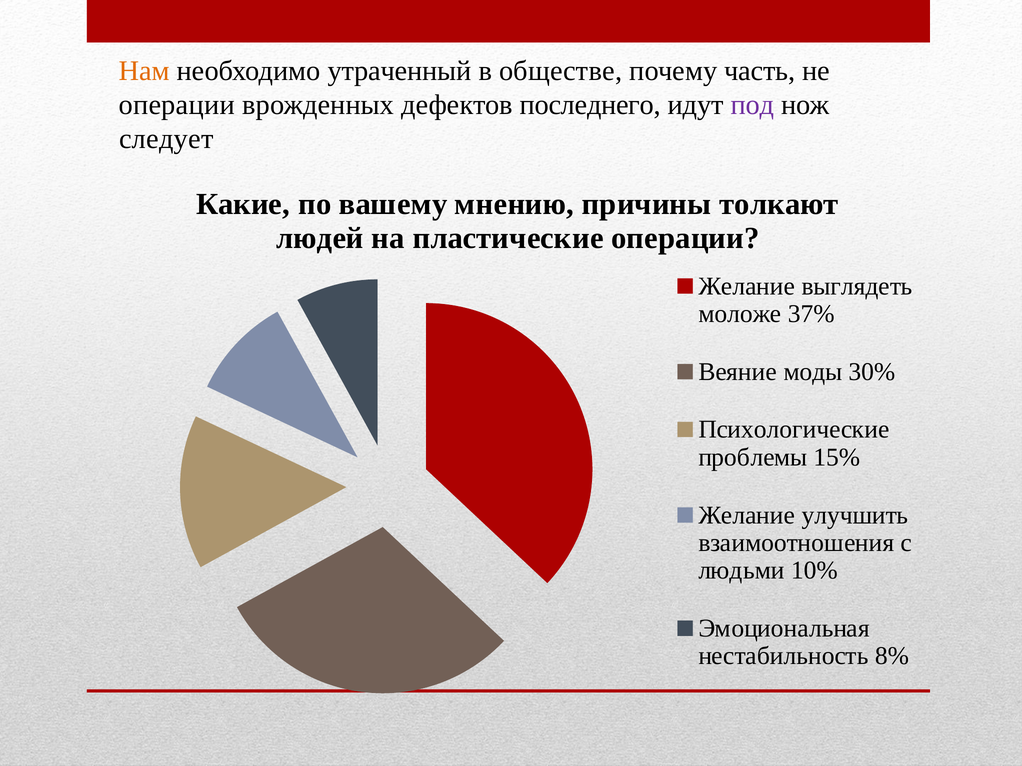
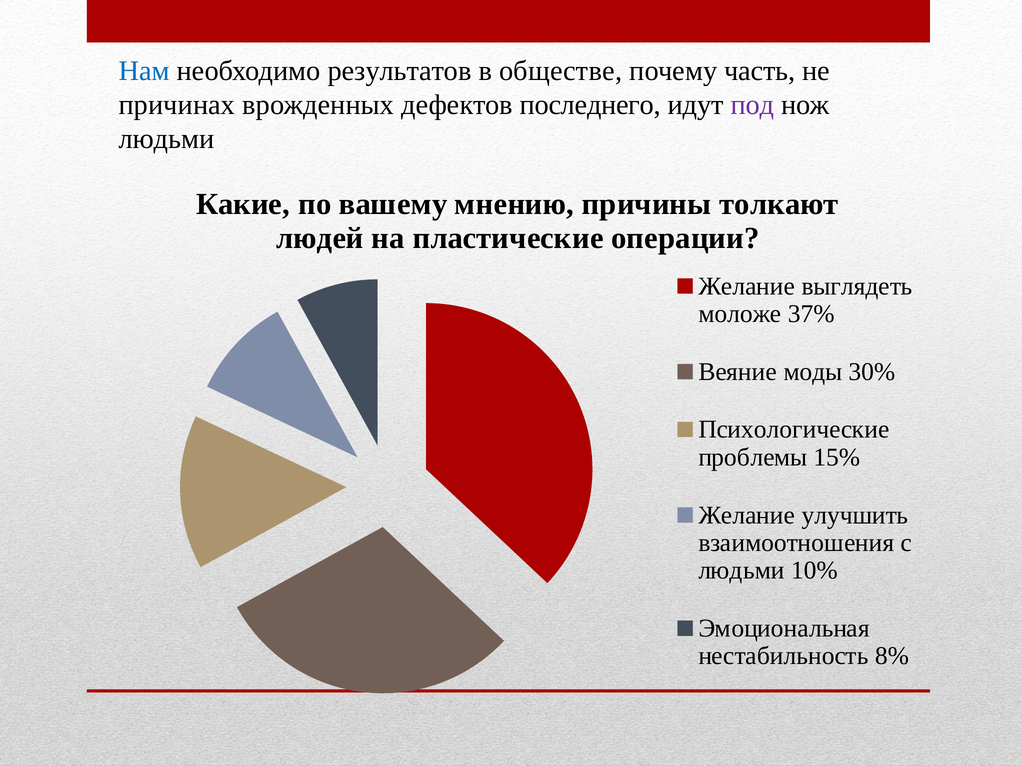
Нам colour: orange -> blue
утраченный: утраченный -> результатов
операции at (177, 105): операции -> причинах
следует at (166, 139): следует -> людьми
